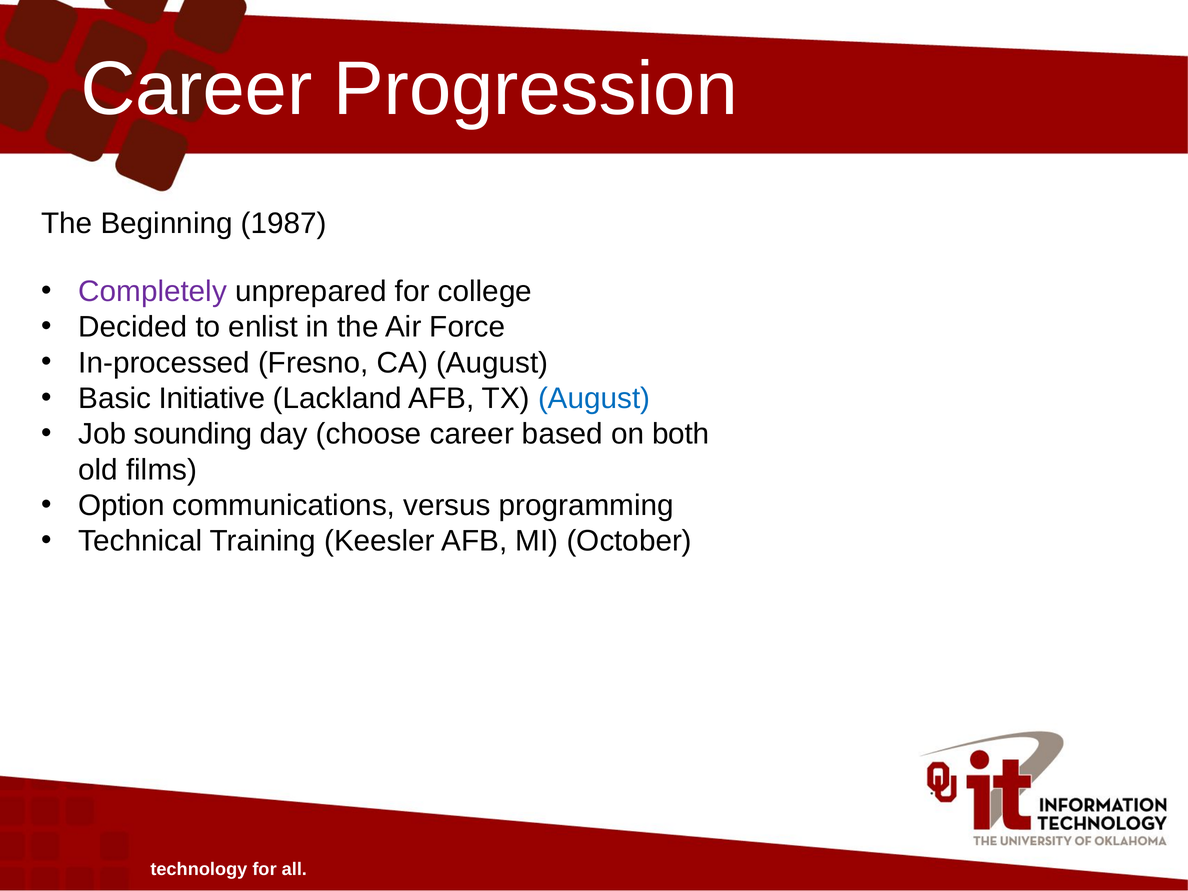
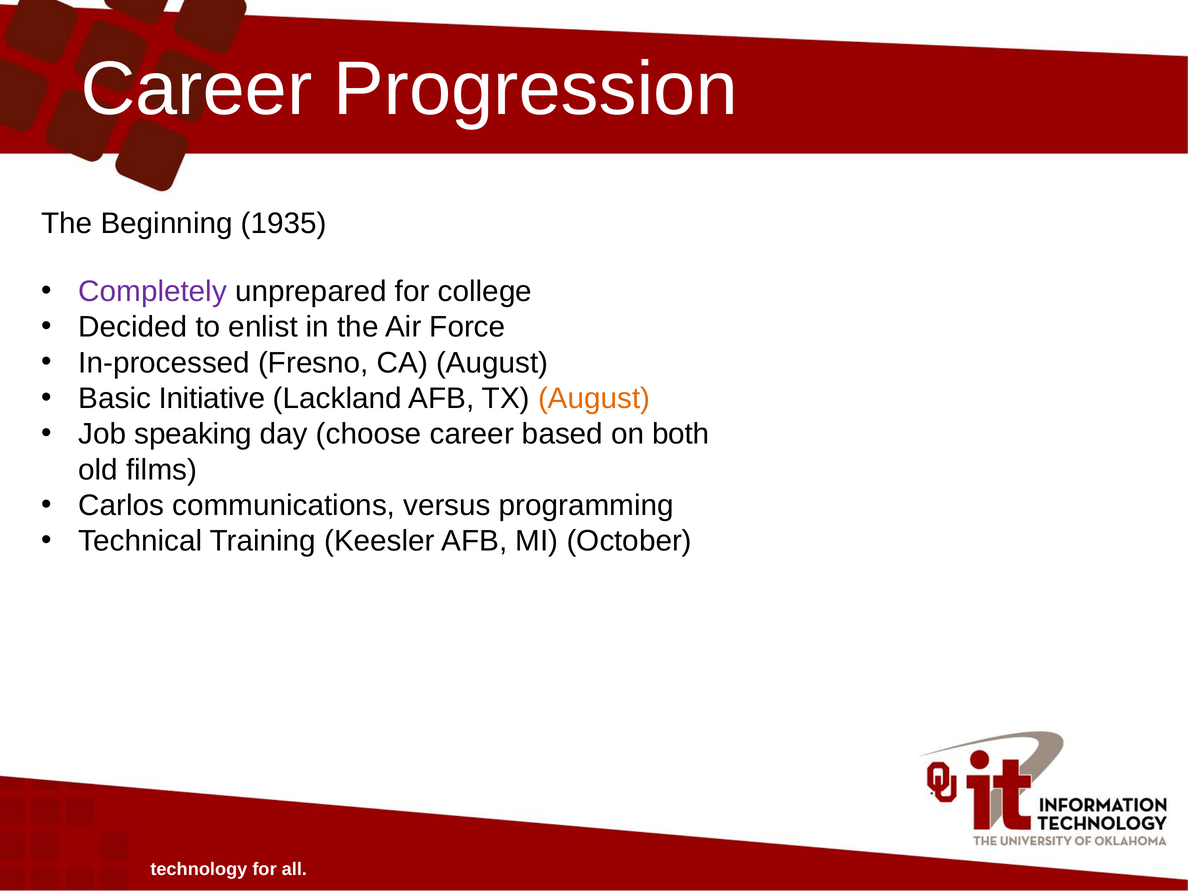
1987: 1987 -> 1935
August at (594, 398) colour: blue -> orange
sounding: sounding -> speaking
Option: Option -> Carlos
